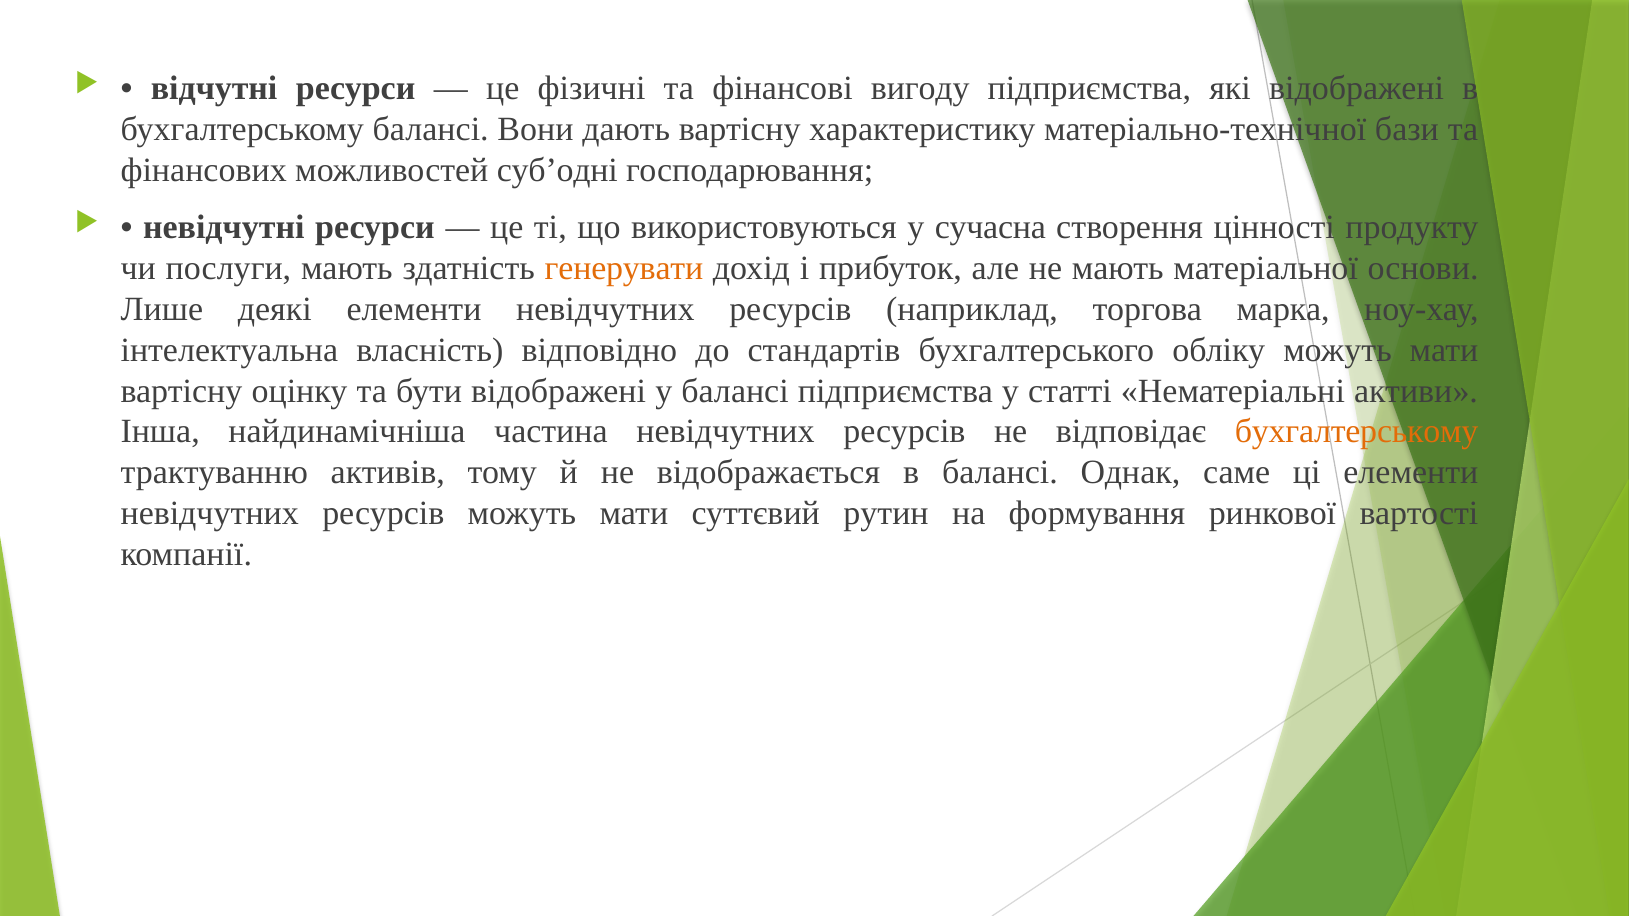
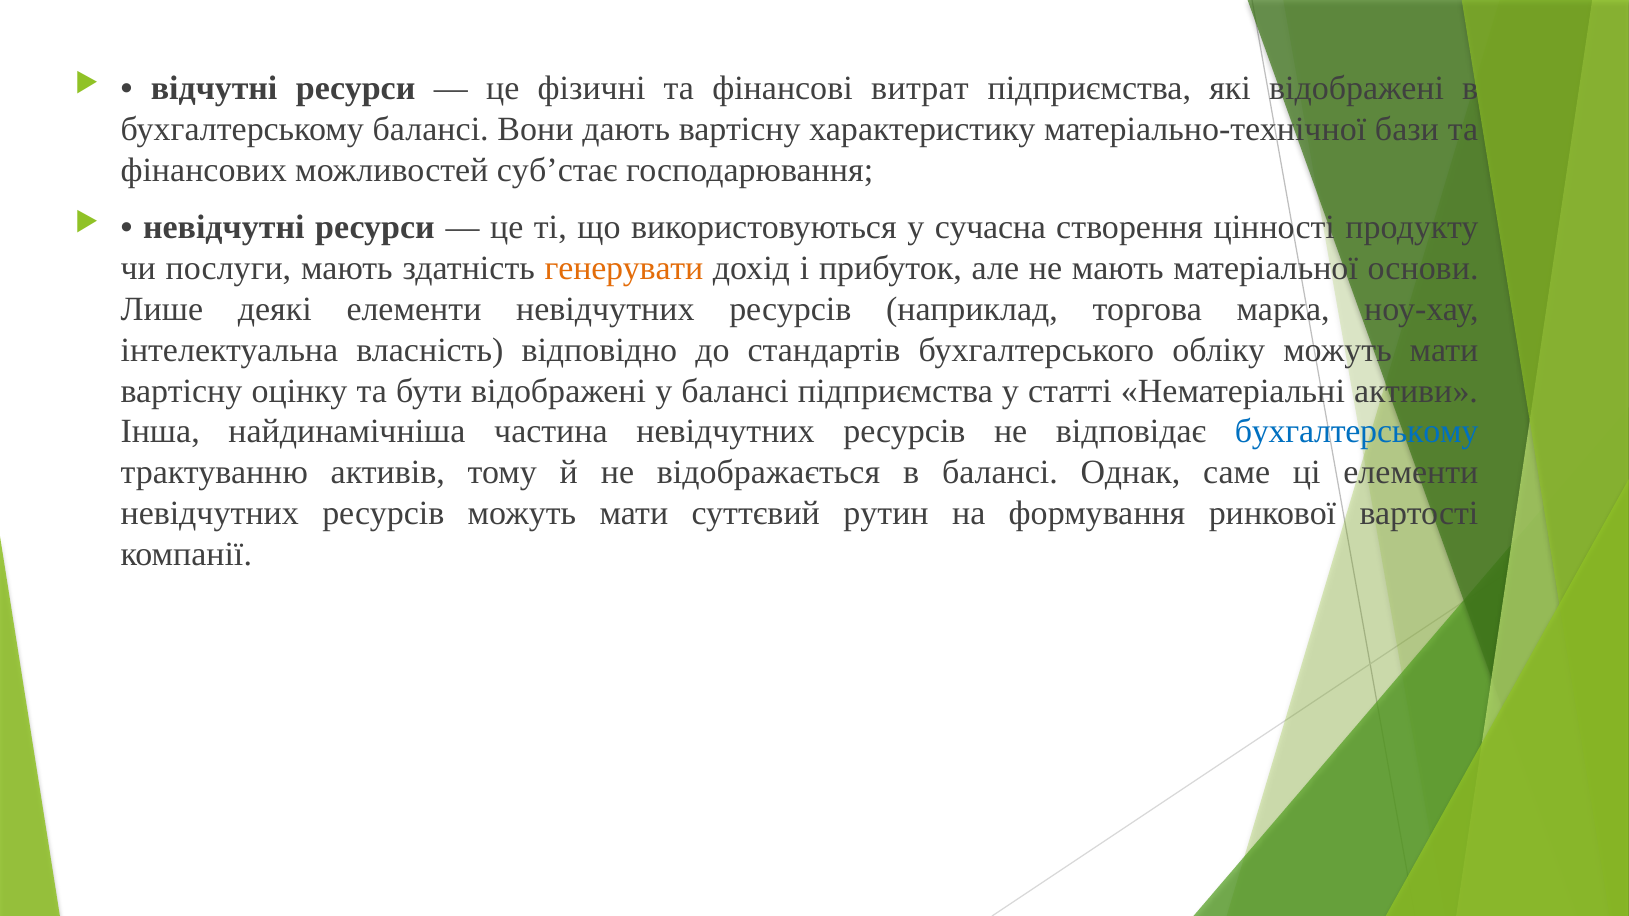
вигоду: вигоду -> витрат
суб’одні: суб’одні -> суб’стає
бухгалтерському at (1357, 432) colour: orange -> blue
